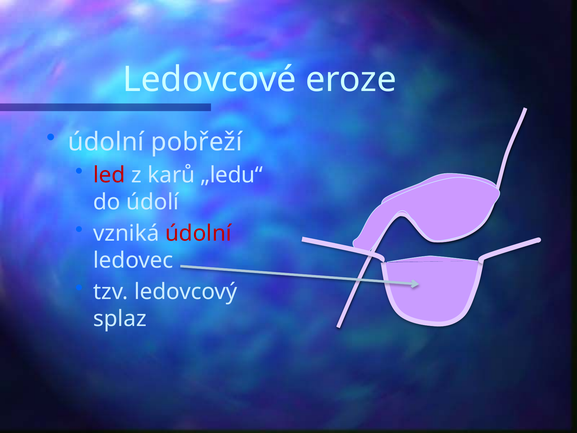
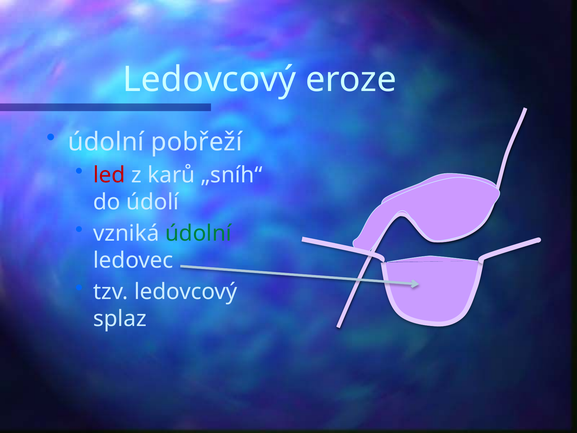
Ledovcové at (209, 79): Ledovcové -> Ledovcový
„ledu“: „ledu“ -> „sníh“
údolní at (198, 233) colour: red -> green
